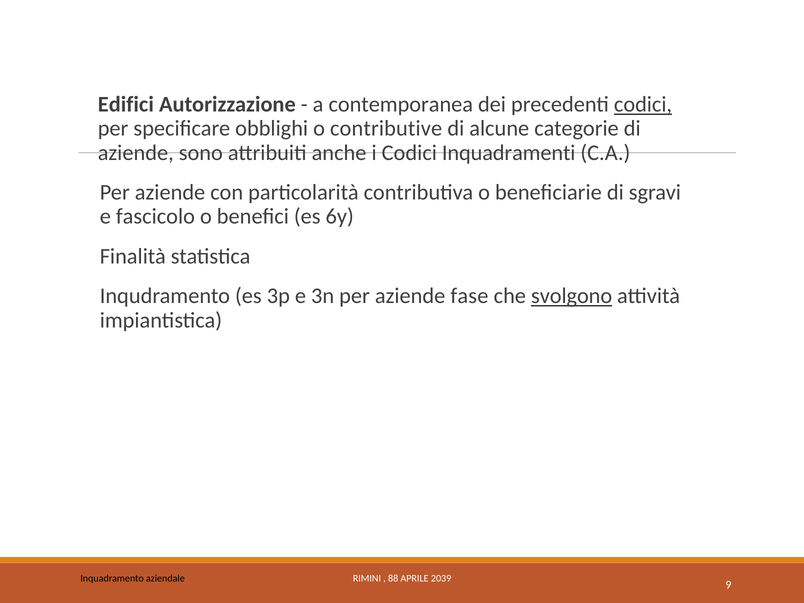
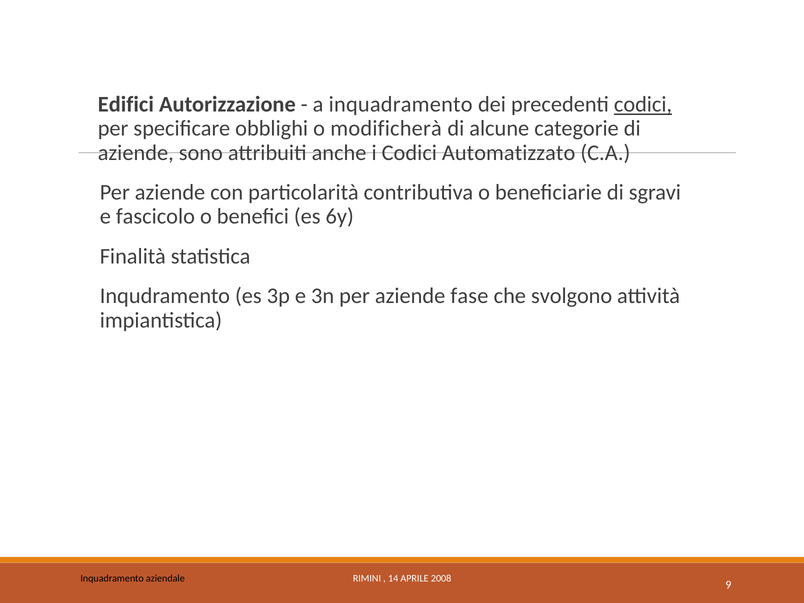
a contemporanea: contemporanea -> inquadramento
contributive: contributive -> modificherà
Inquadramenti: Inquadramenti -> Automatizzato
svolgono underline: present -> none
88: 88 -> 14
2039: 2039 -> 2008
